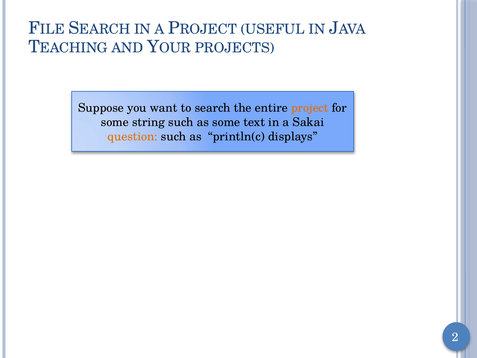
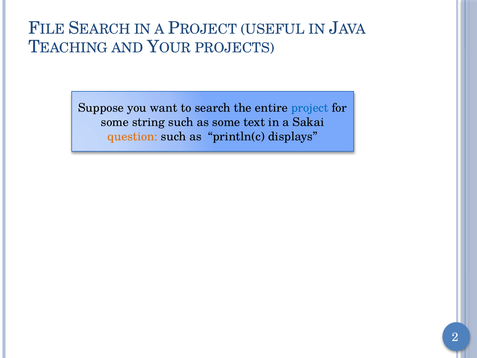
project colour: orange -> blue
